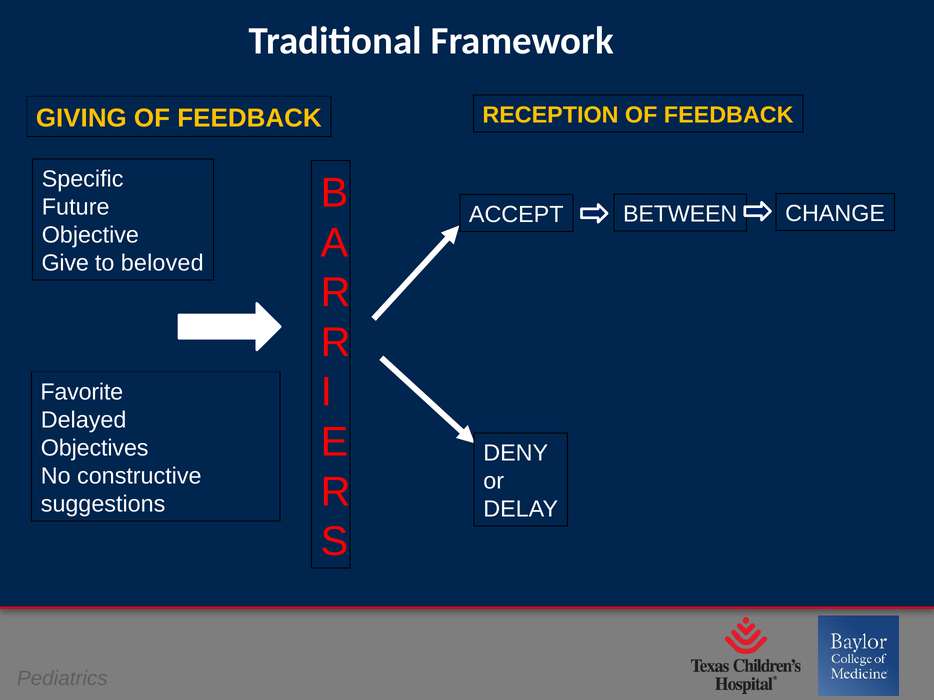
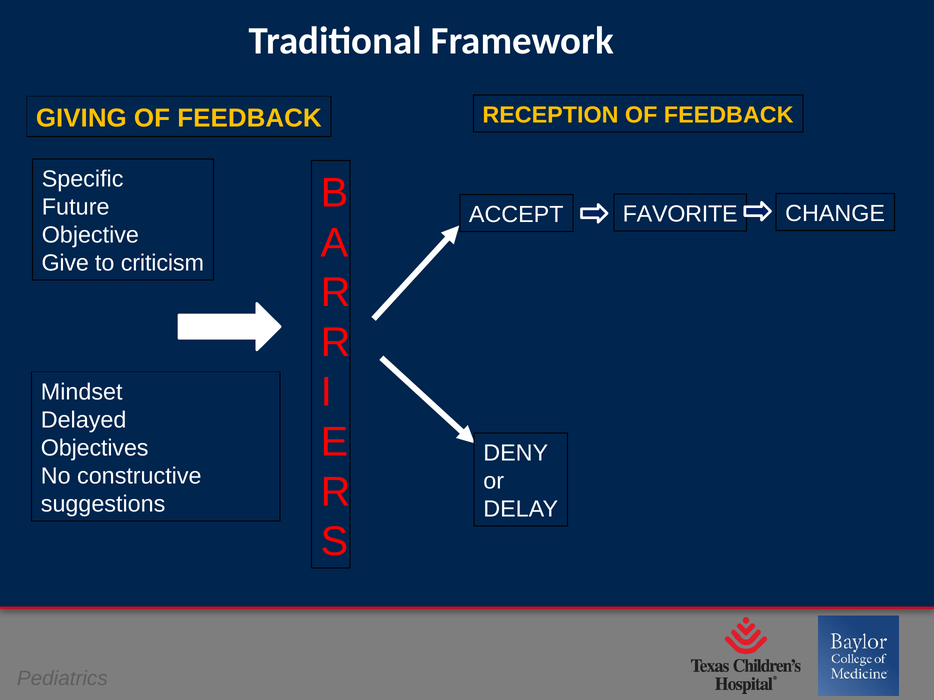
BETWEEN: BETWEEN -> FAVORITE
beloved: beloved -> criticism
Favorite: Favorite -> Mindset
